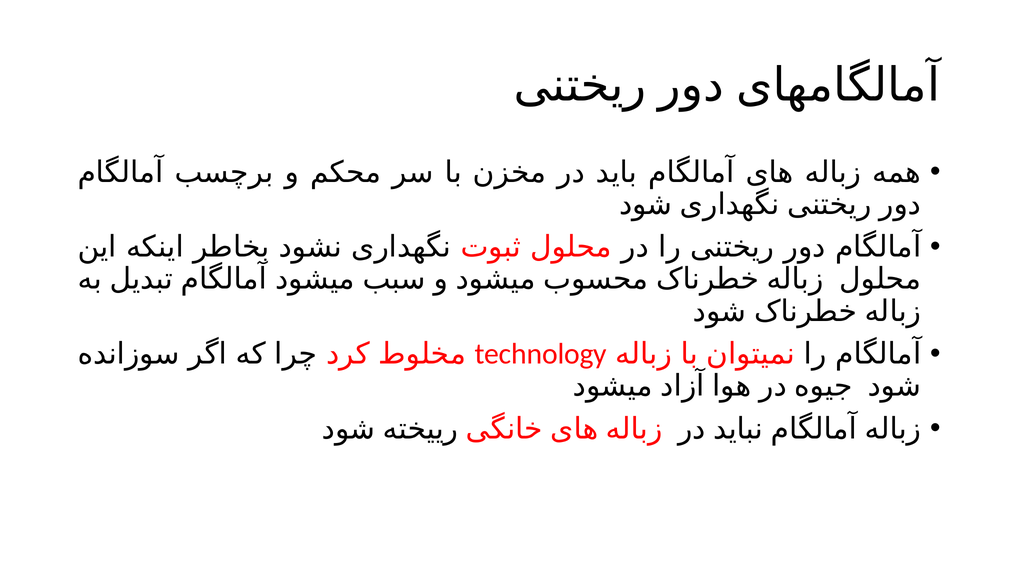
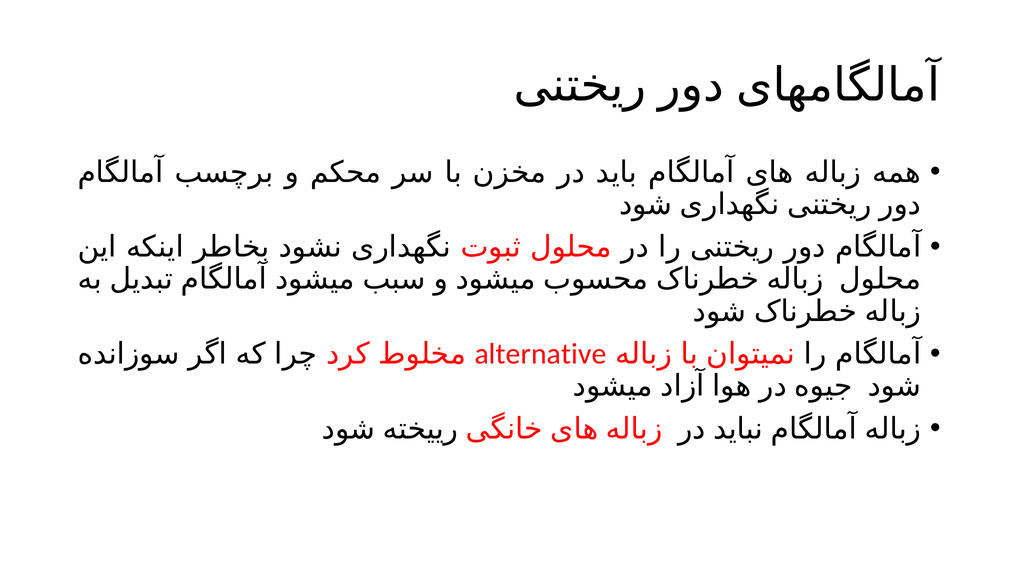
technology: technology -> alternative
